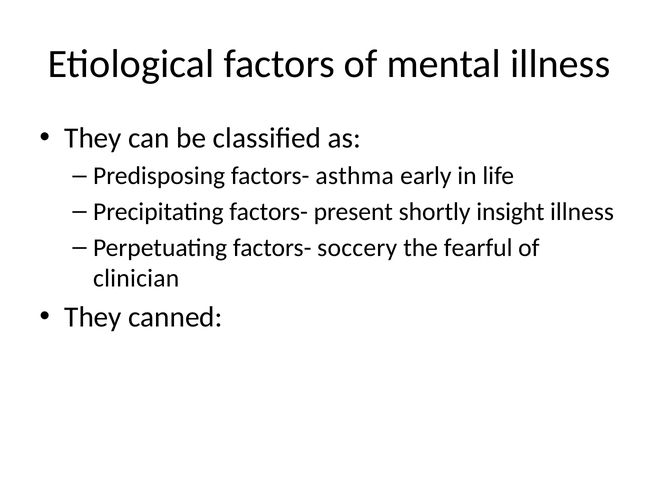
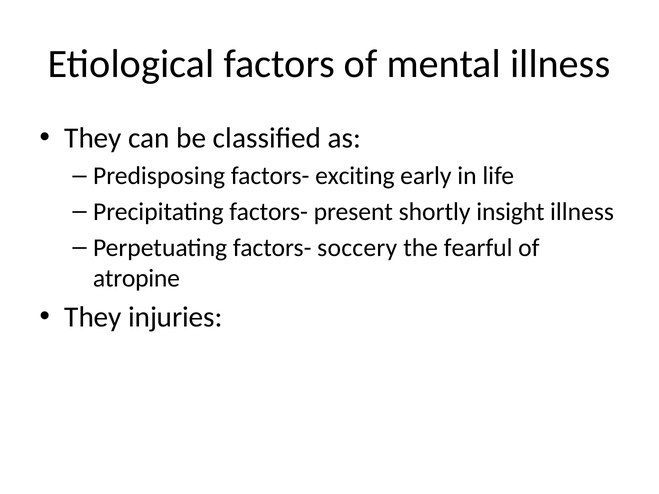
asthma: asthma -> exciting
clinician: clinician -> atropine
canned: canned -> injuries
